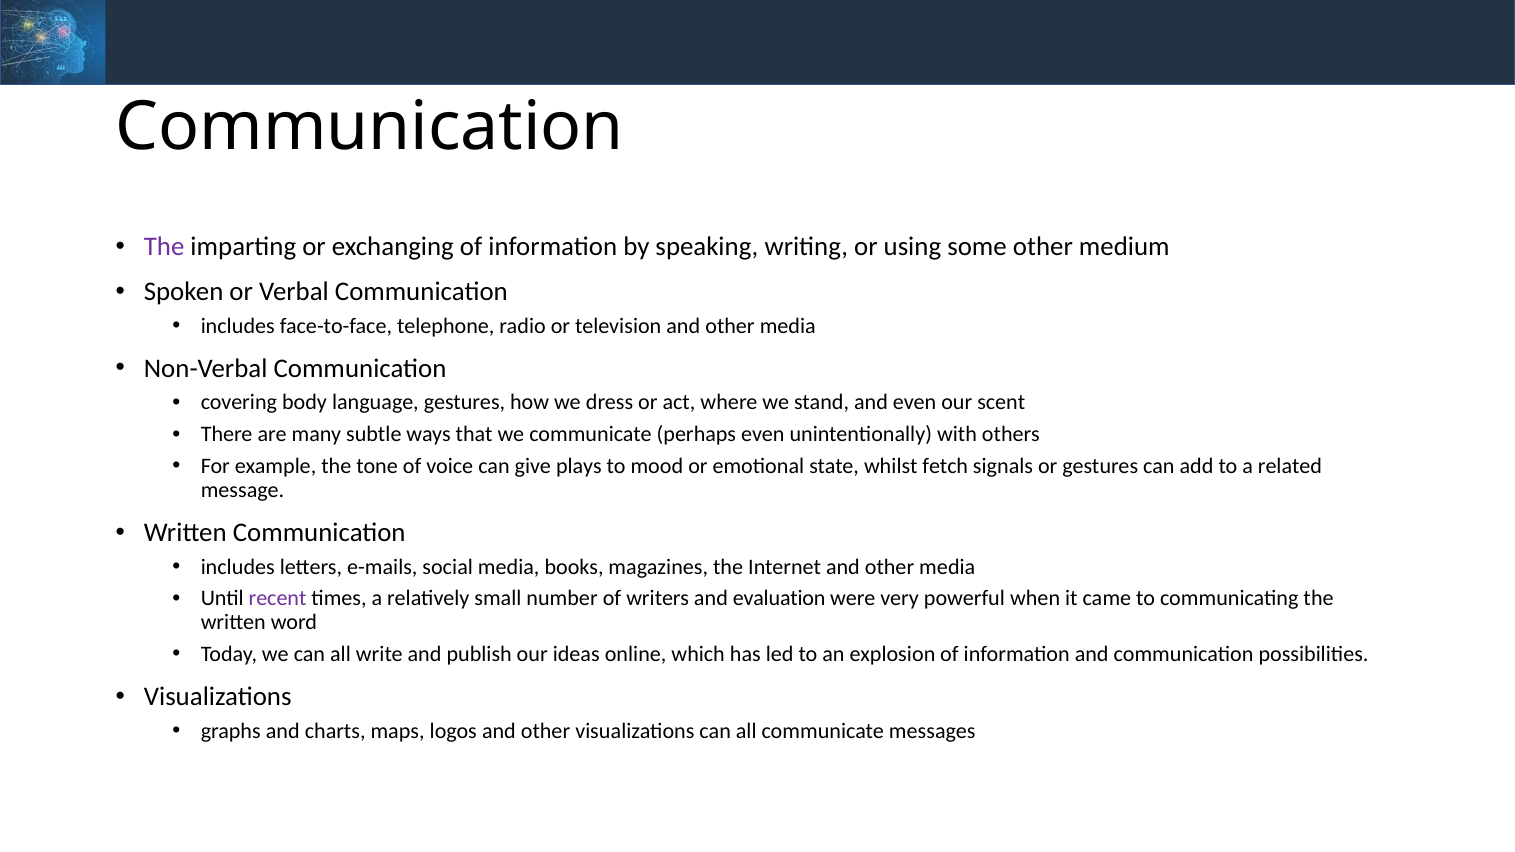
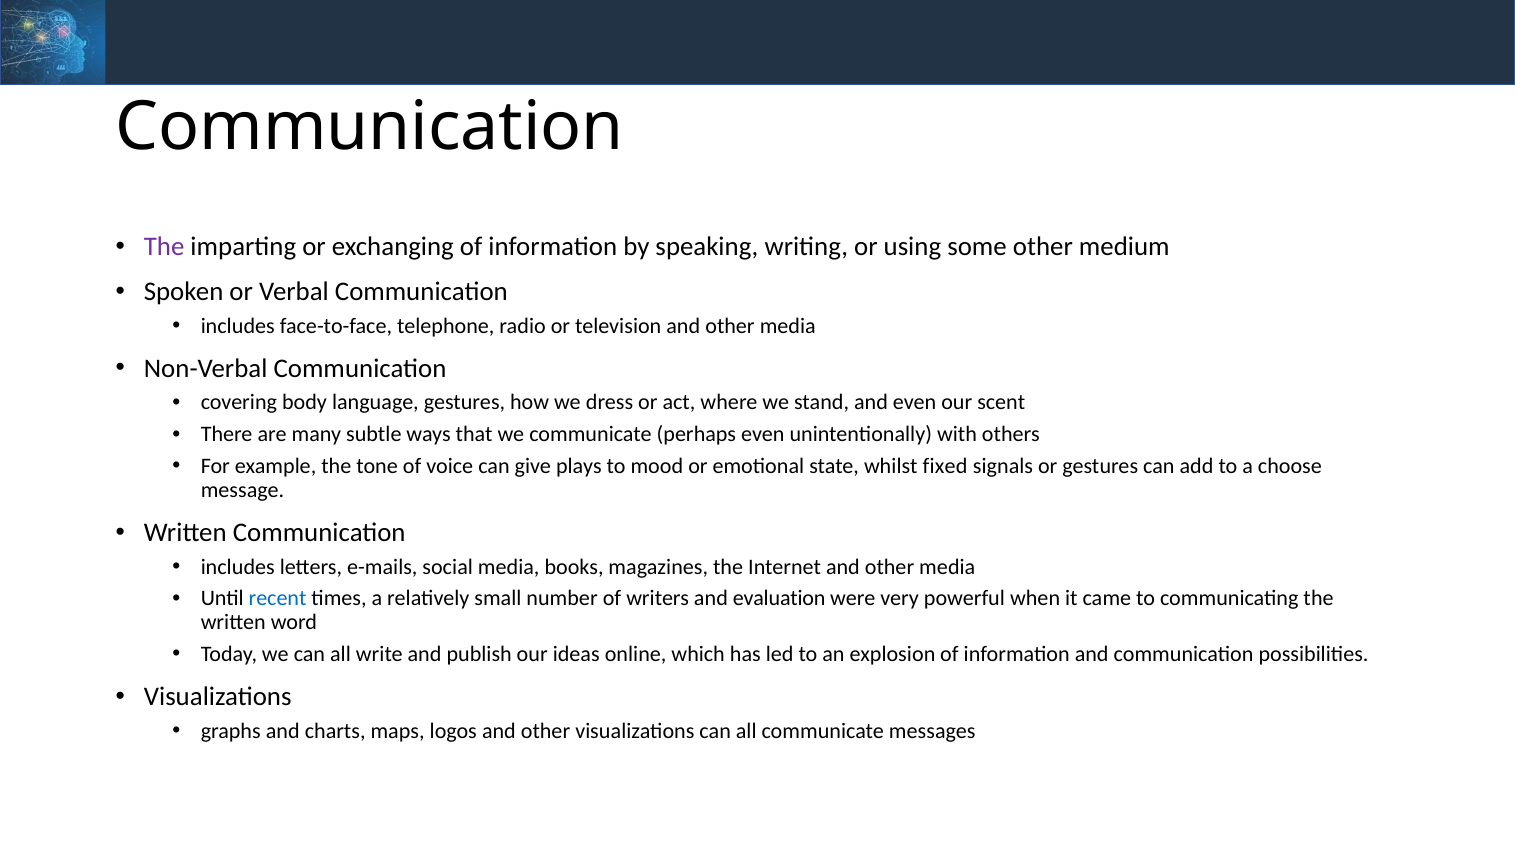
fetch: fetch -> fixed
related: related -> choose
recent colour: purple -> blue
